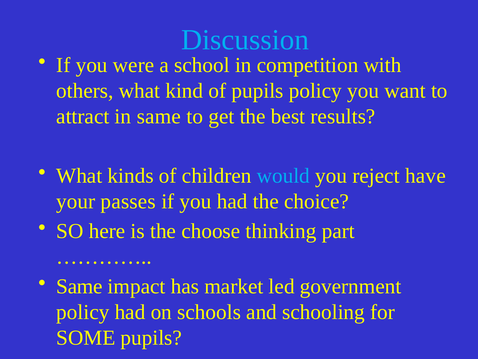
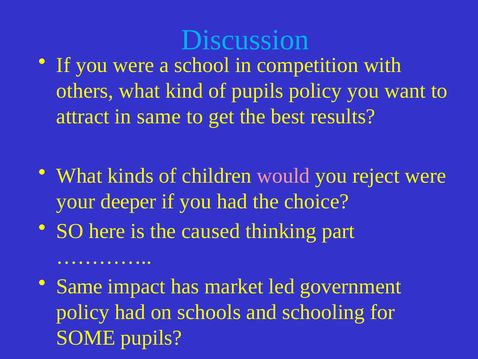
would colour: light blue -> pink
reject have: have -> were
passes: passes -> deeper
choose: choose -> caused
